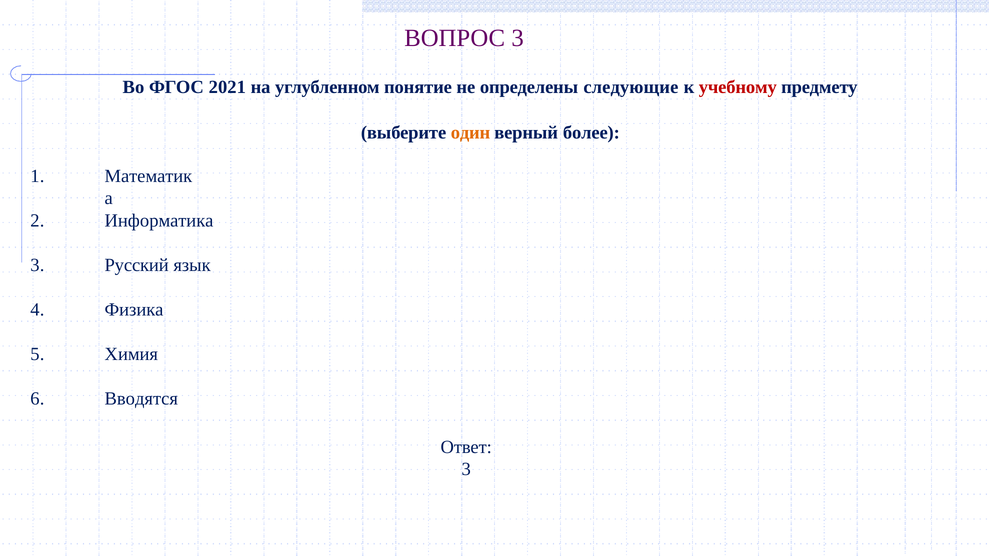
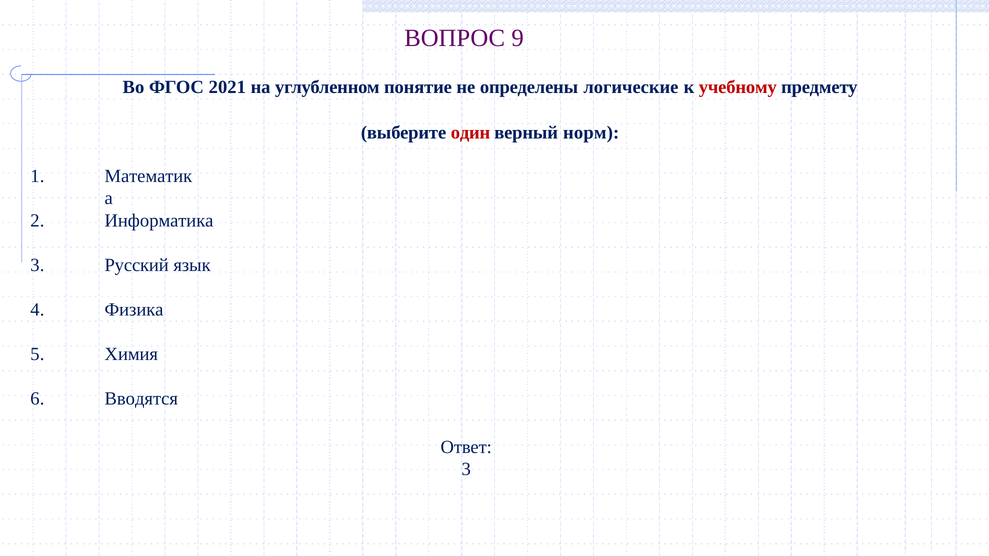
ВОПРОС 3: 3 -> 9
следующие: следующие -> логические
один colour: orange -> red
более: более -> норм
